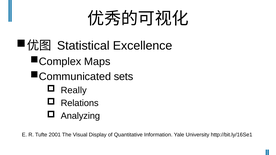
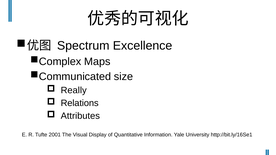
Statistical: Statistical -> Spectrum
sets: sets -> size
Analyzing: Analyzing -> Attributes
